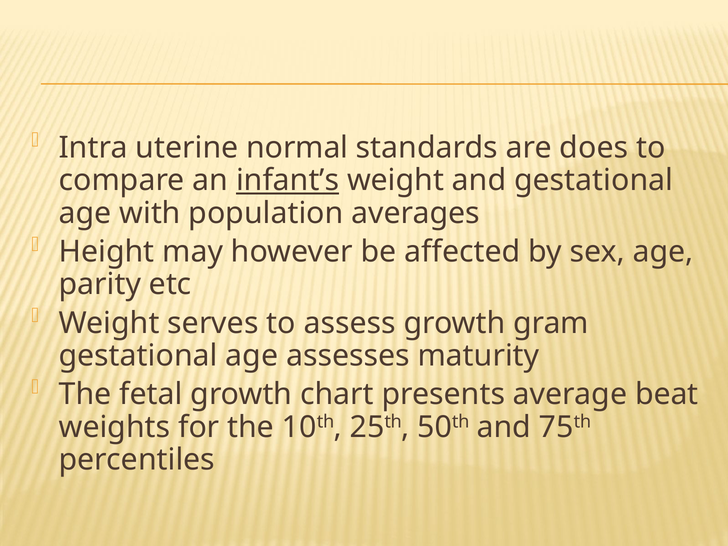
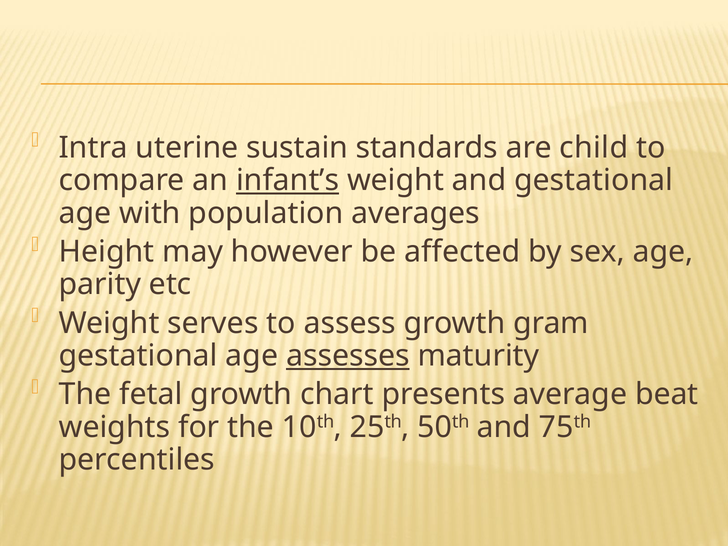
normal: normal -> sustain
does: does -> child
assesses underline: none -> present
